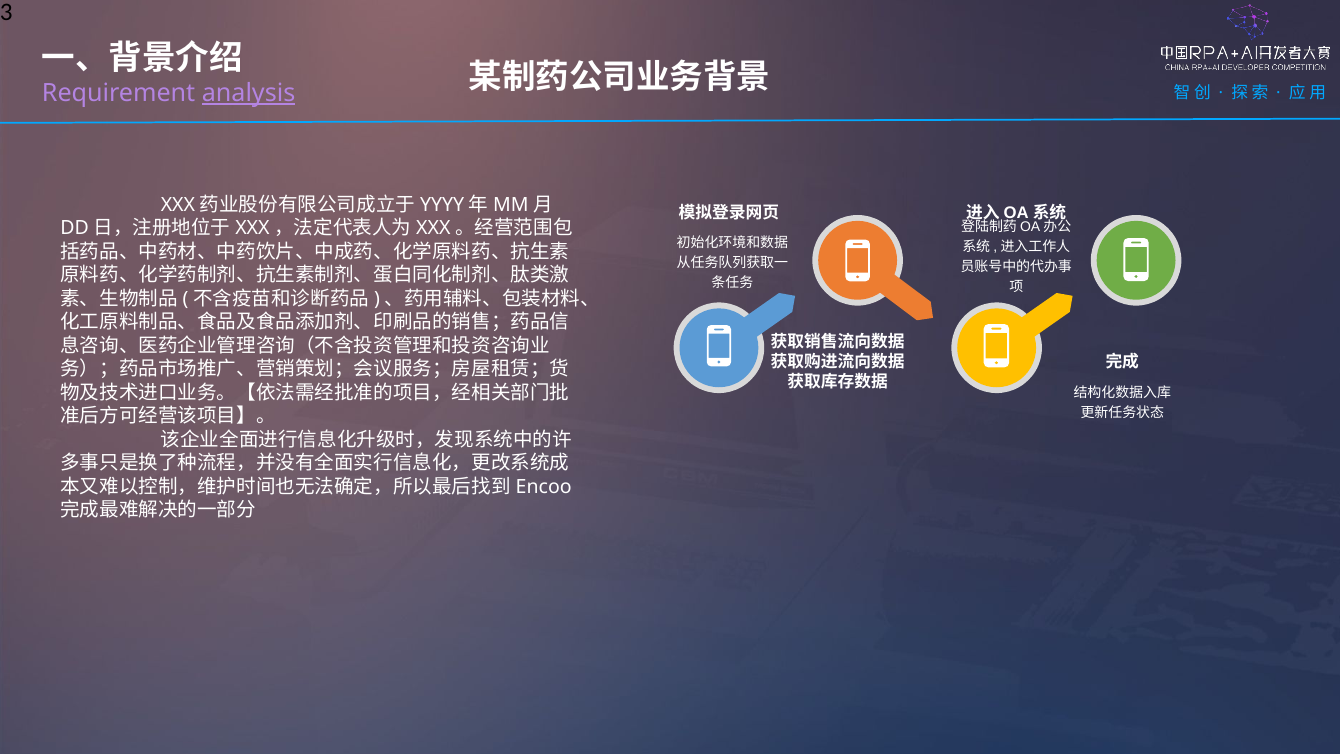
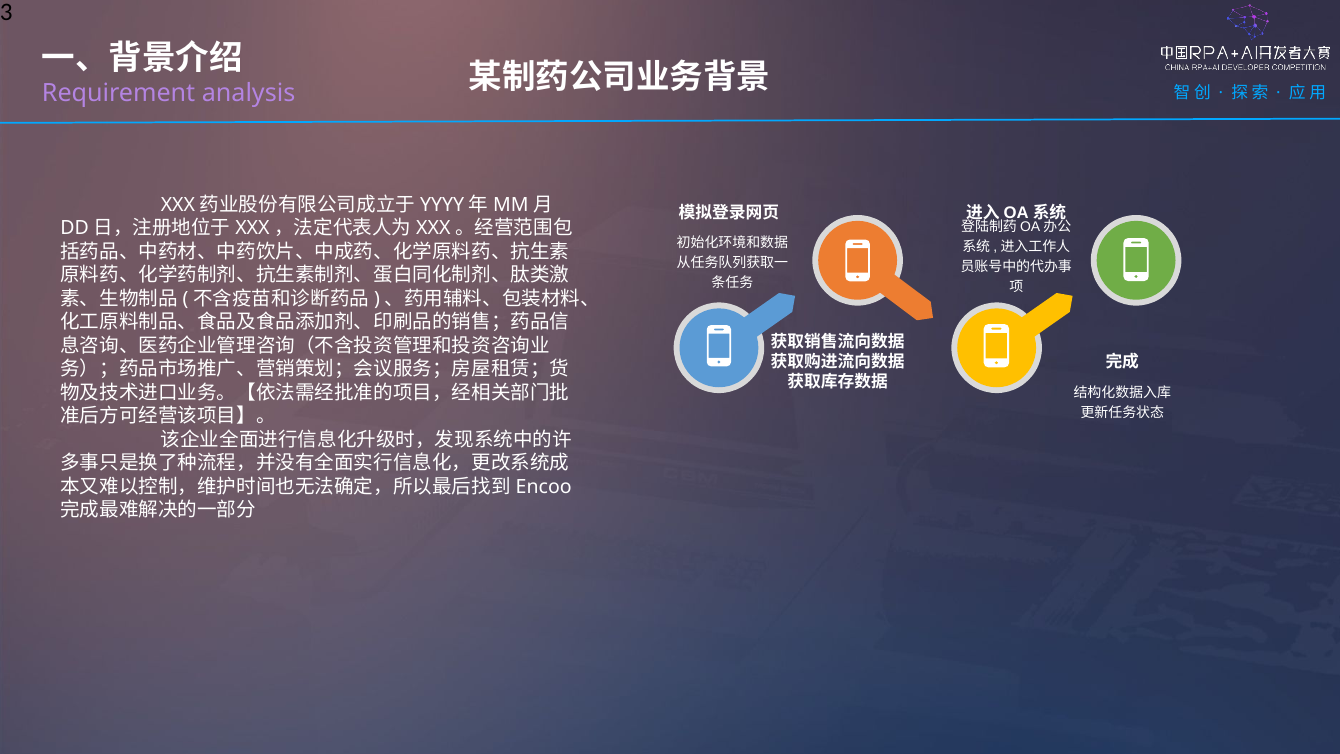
analysis underline: present -> none
